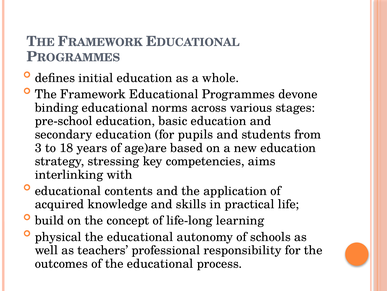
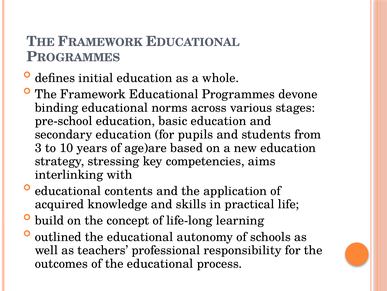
18: 18 -> 10
physical: physical -> outlined
